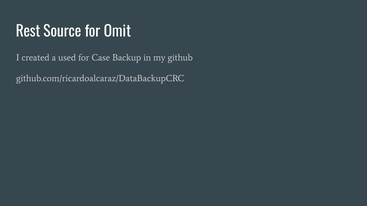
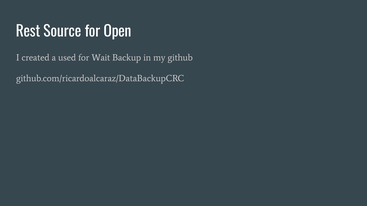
Omit: Omit -> Open
Case: Case -> Wait
